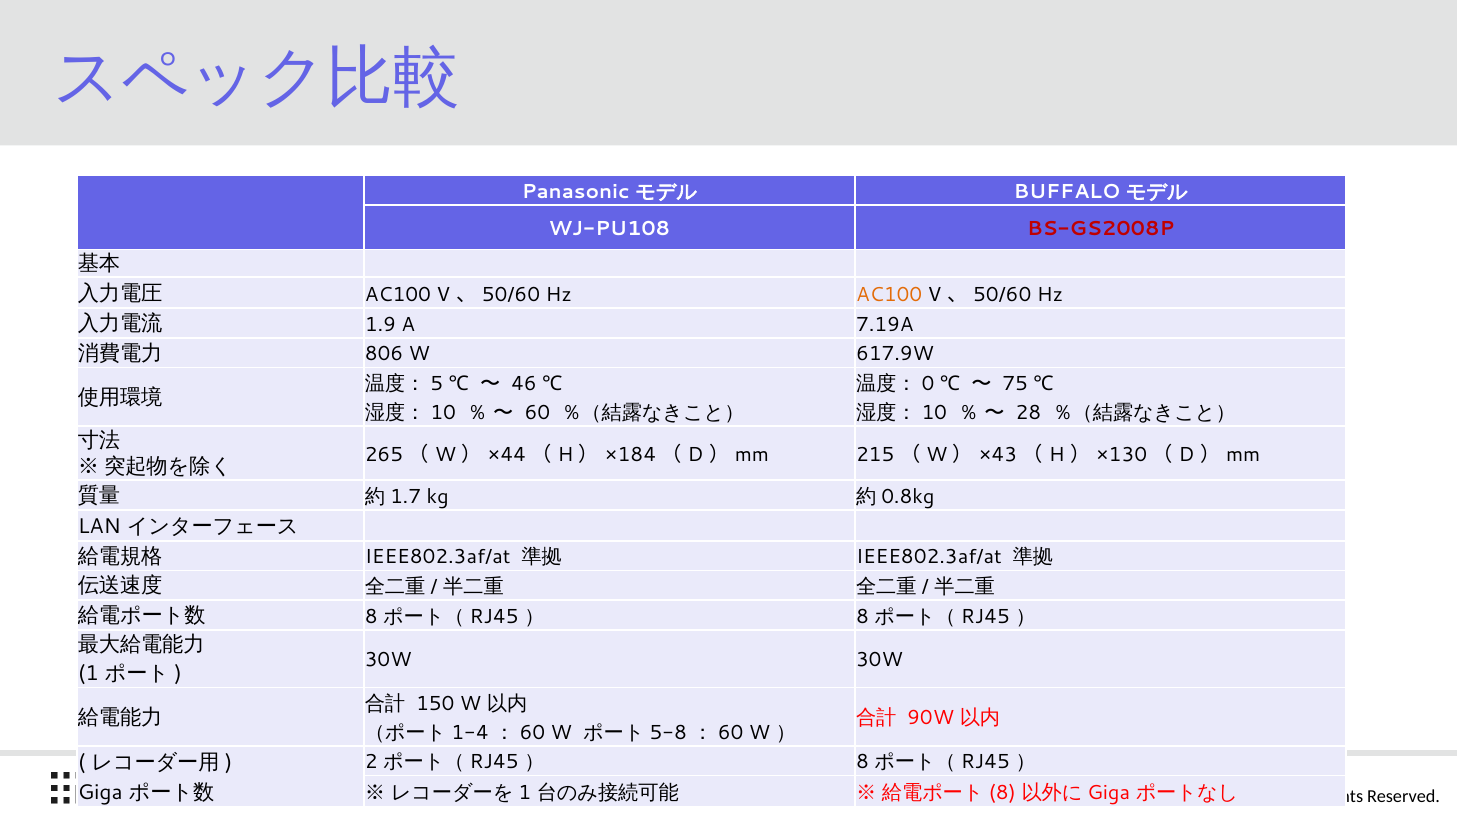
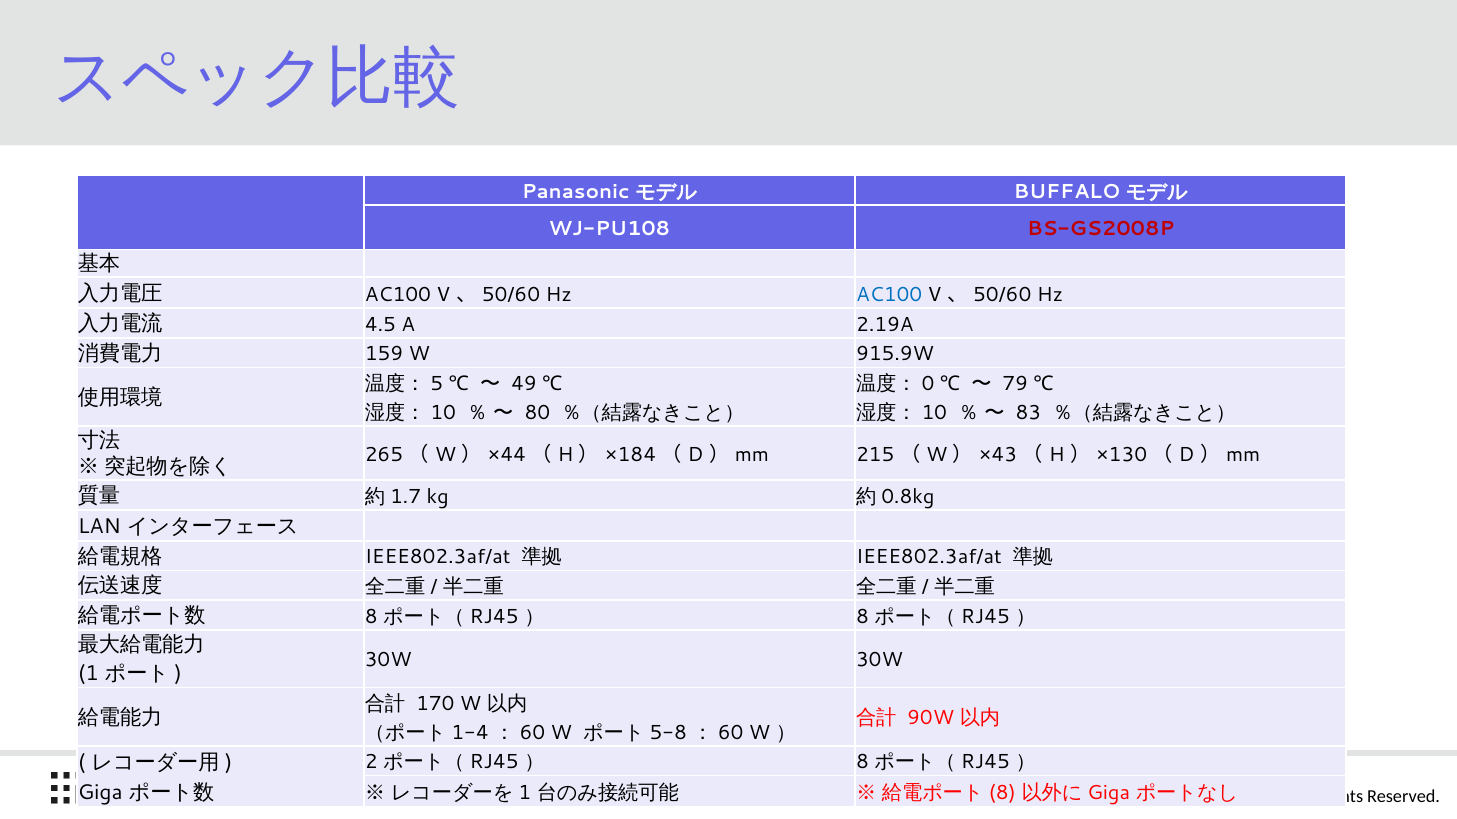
AC100 at (889, 295) colour: orange -> blue
1.9: 1.9 -> 4.5
7.19A: 7.19A -> 2.19A
806: 806 -> 159
617.9W: 617.9W -> 915.9W
46: 46 -> 49
75: 75 -> 79
60: 60 -> 80
28: 28 -> 83
150: 150 -> 170
